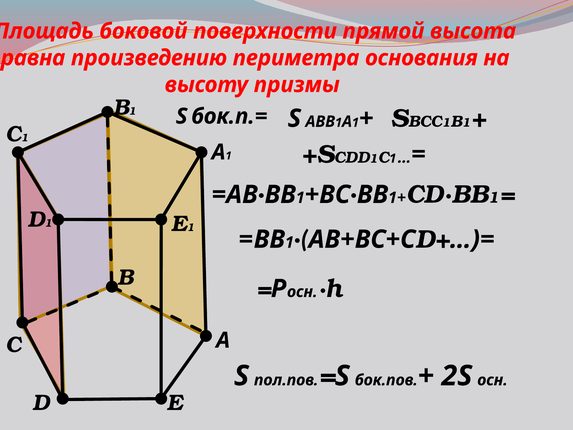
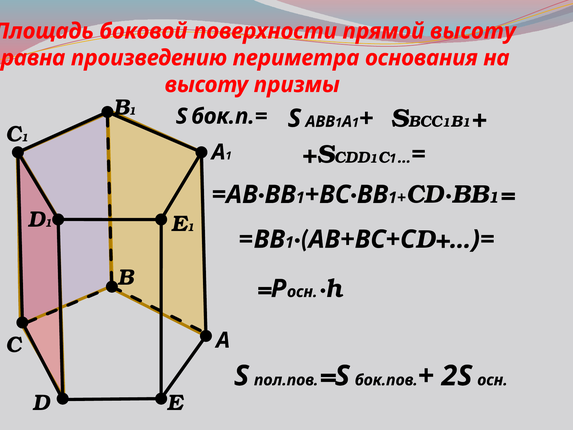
прямой высота: высота -> высоту
